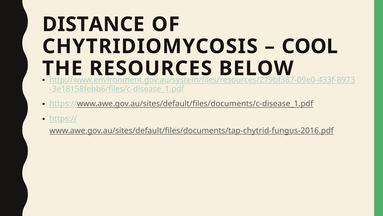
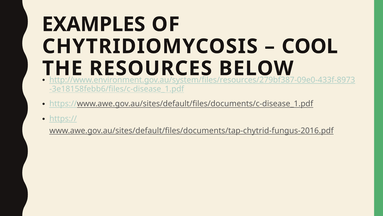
DISTANCE: DISTANCE -> EXAMPLES
